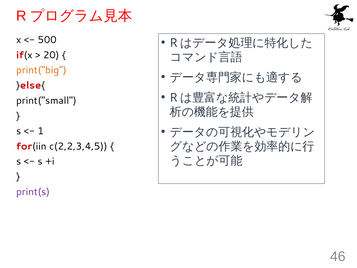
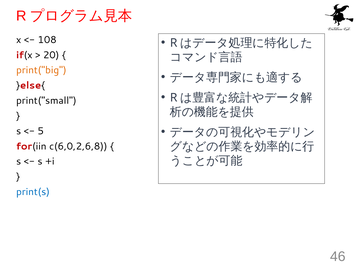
500: 500 -> 108
1: 1 -> 5
c(2,2,3,4,5: c(2,2,3,4,5 -> c(6,0,2,6,8
print(s colour: purple -> blue
